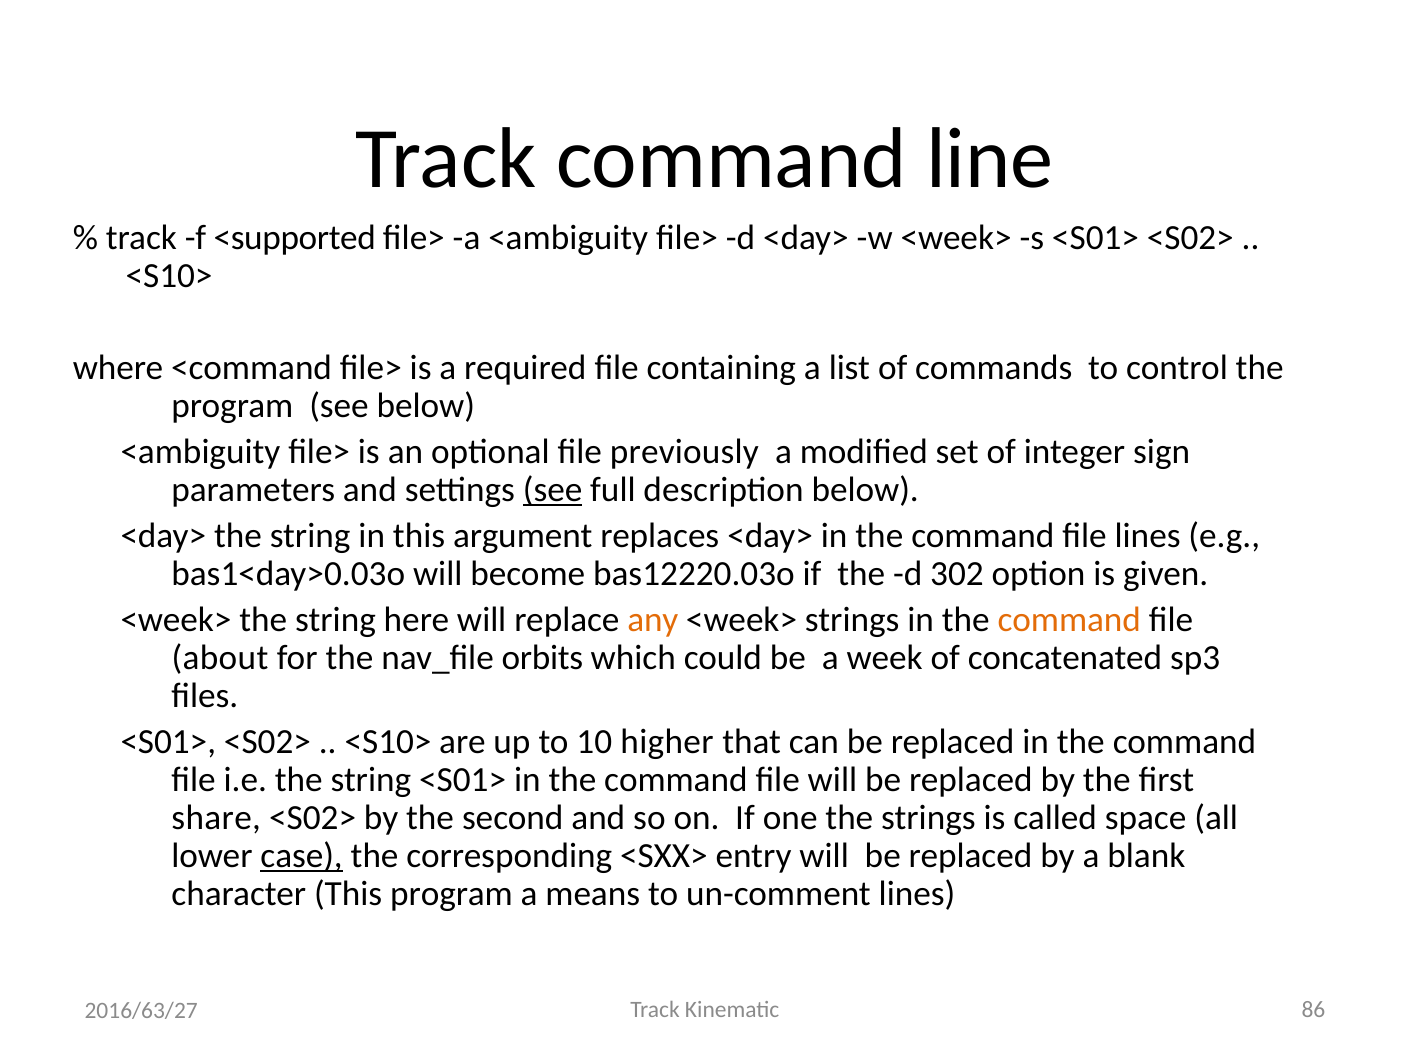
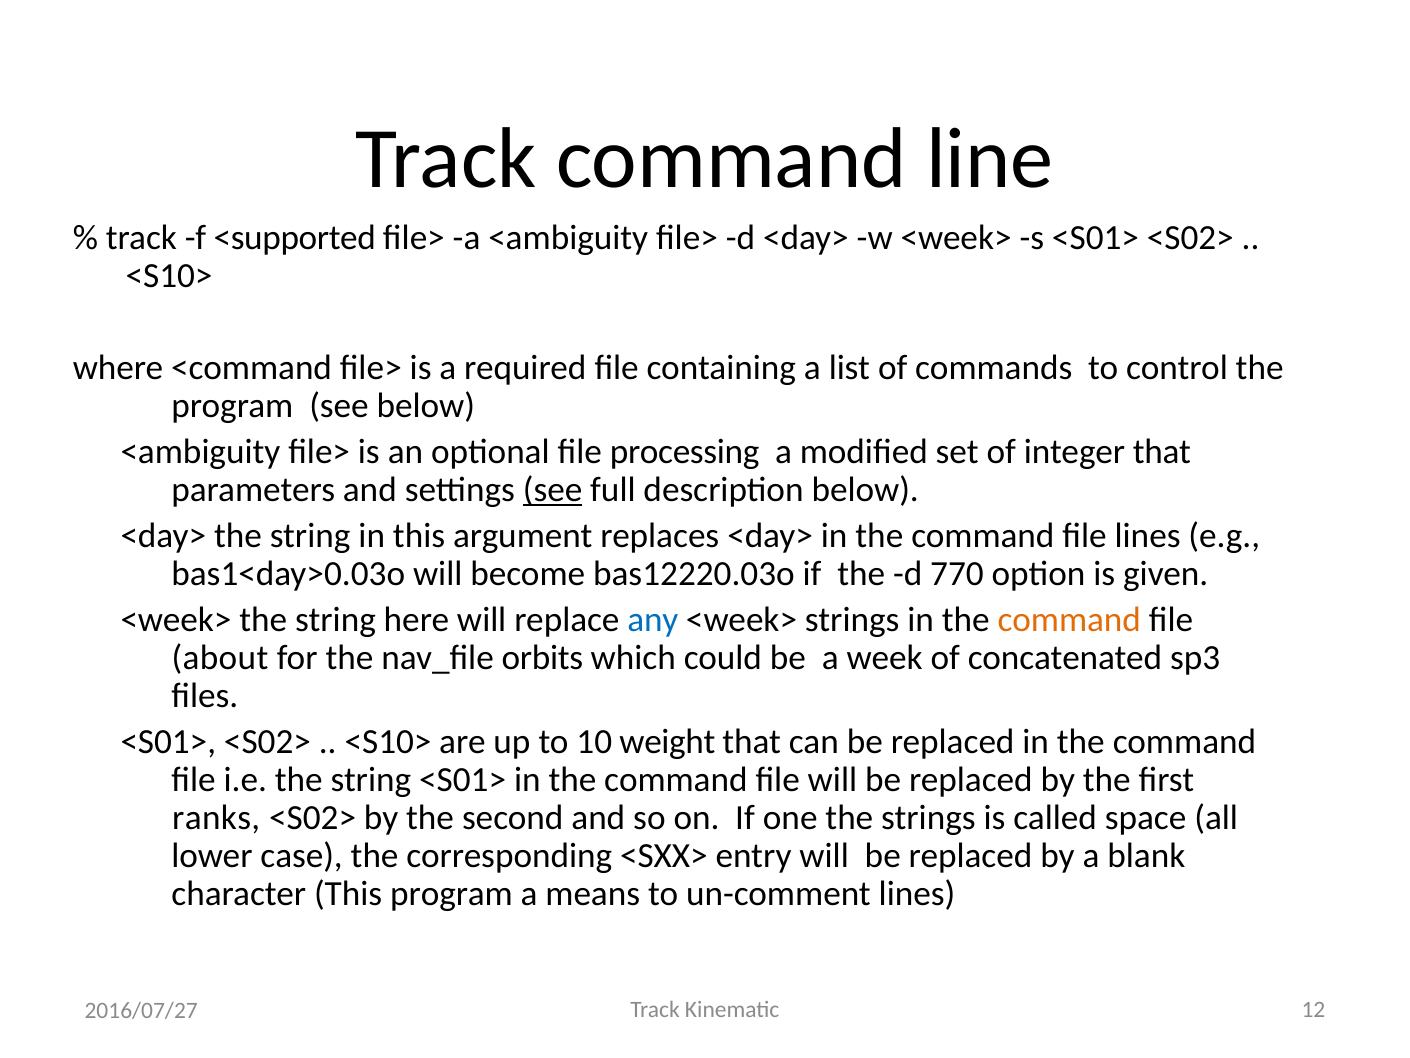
previously: previously -> processing
integer sign: sign -> that
302: 302 -> 770
any colour: orange -> blue
higher: higher -> weight
share: share -> ranks
case underline: present -> none
86: 86 -> 12
2016/63/27: 2016/63/27 -> 2016/07/27
